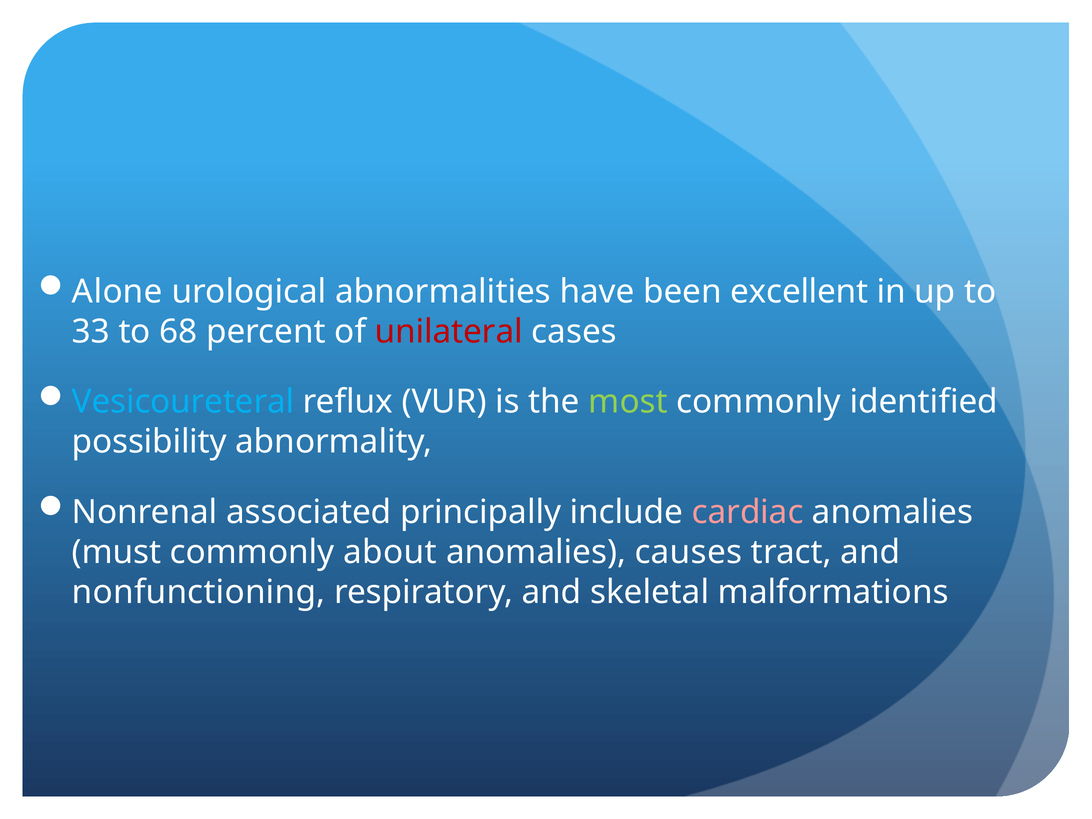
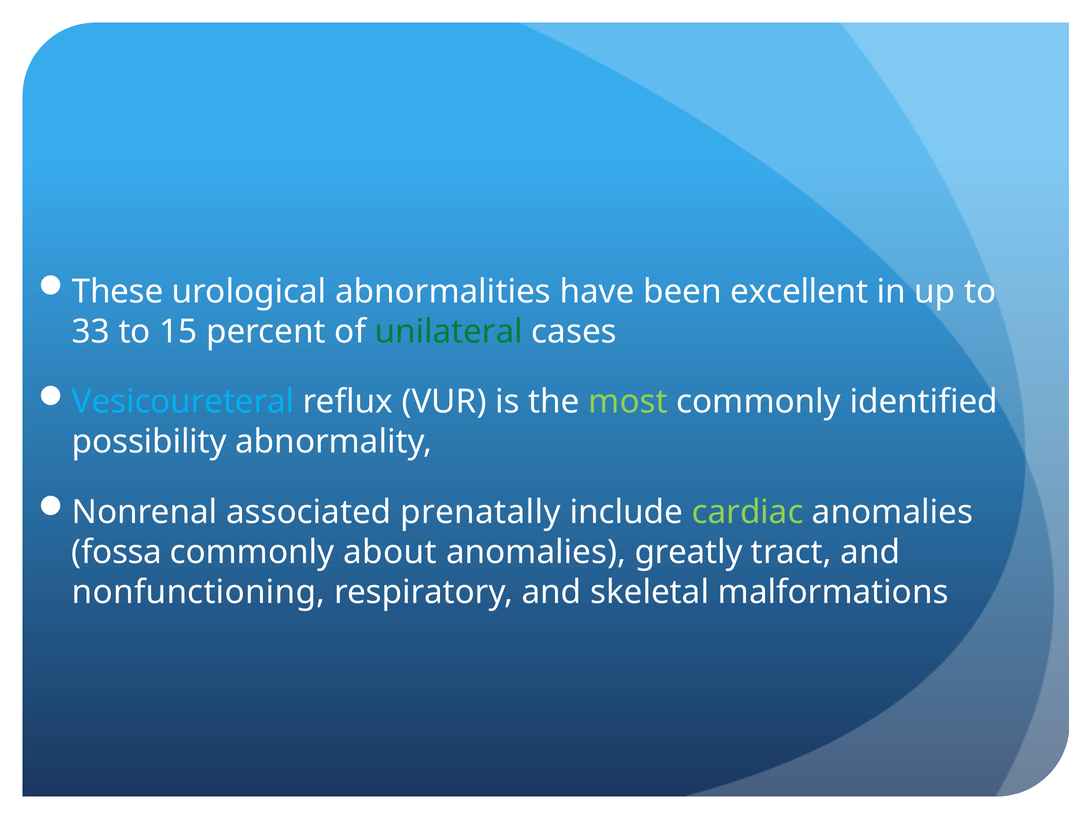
Alone: Alone -> These
68: 68 -> 15
unilateral colour: red -> green
principally: principally -> prenatally
cardiac colour: pink -> light green
must: must -> fossa
causes: causes -> greatly
